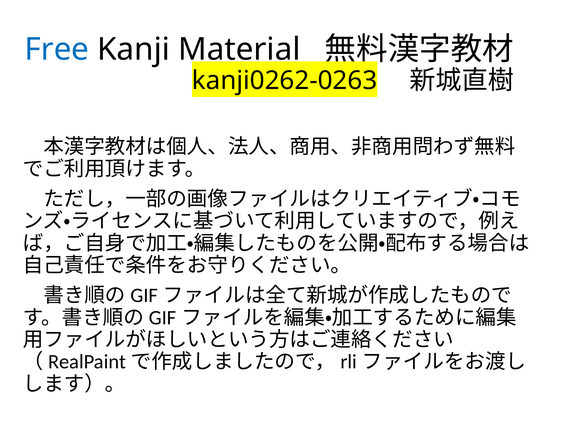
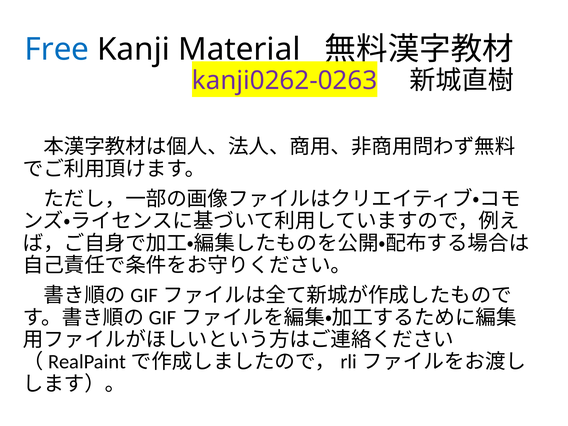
kanji0262-0263 colour: black -> purple
